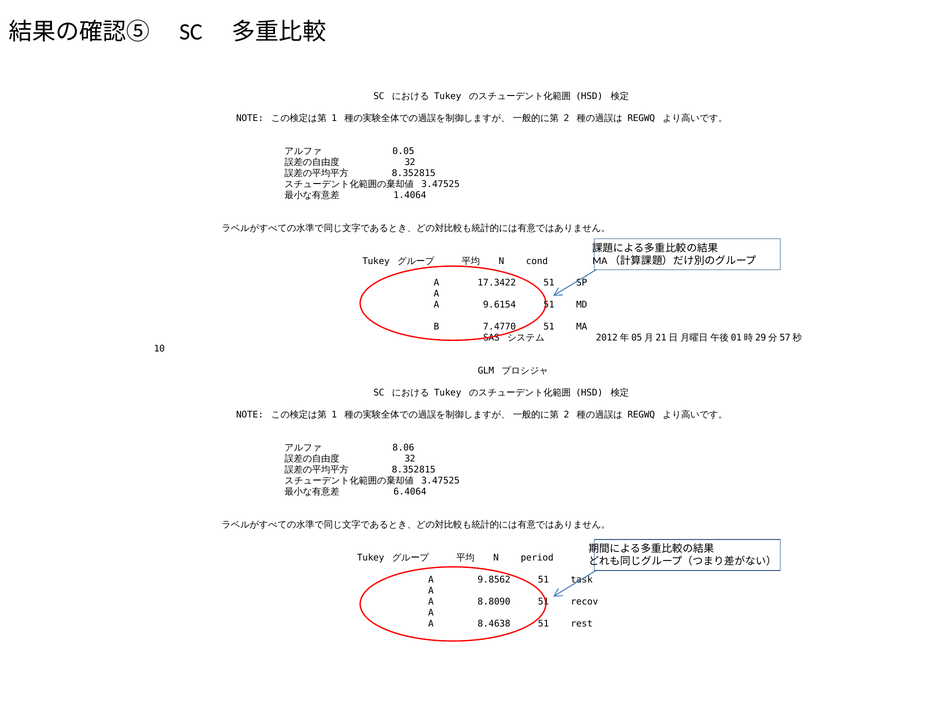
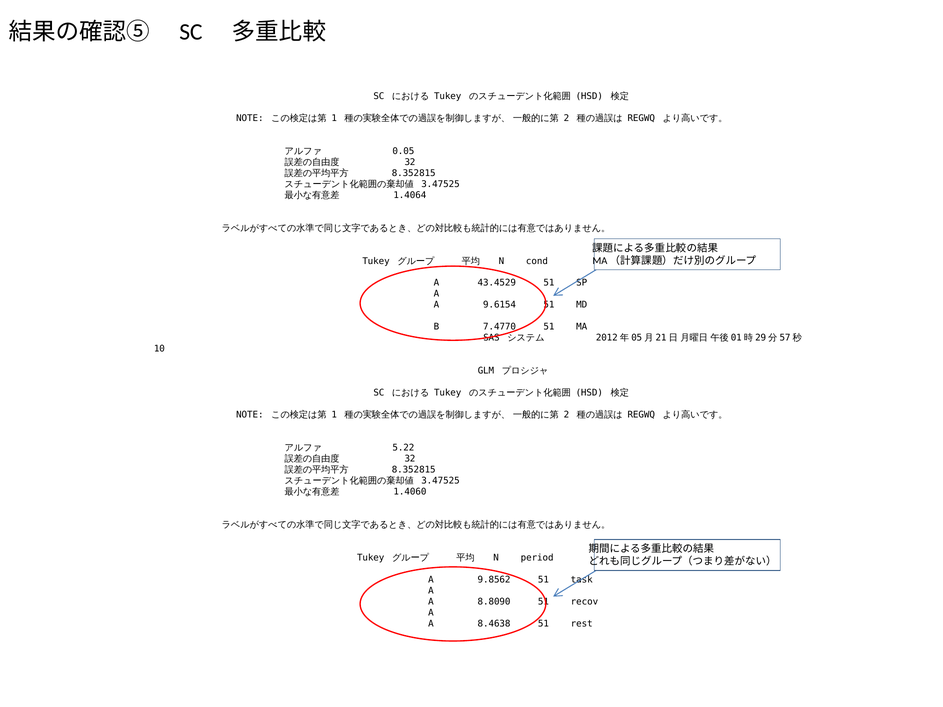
17.3422: 17.3422 -> 43.4529
8.06: 8.06 -> 5.22
6.4064: 6.4064 -> 1.4060
